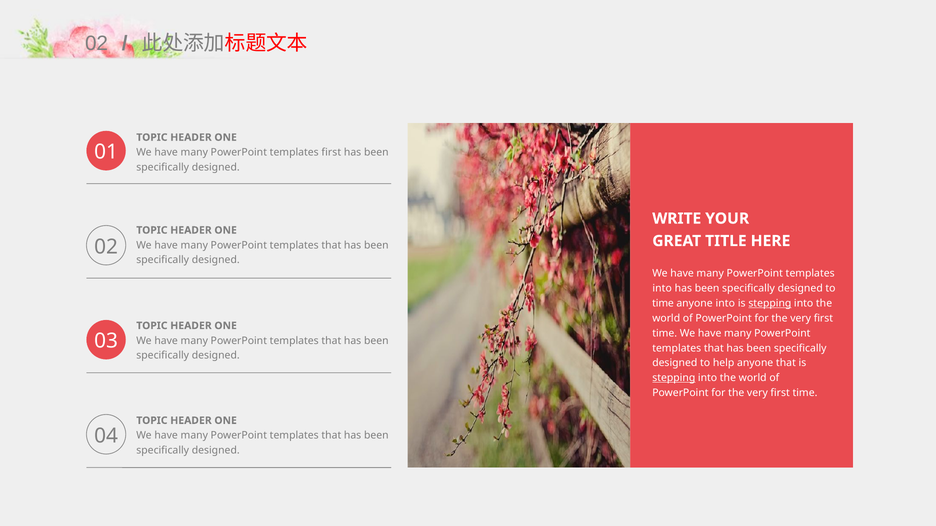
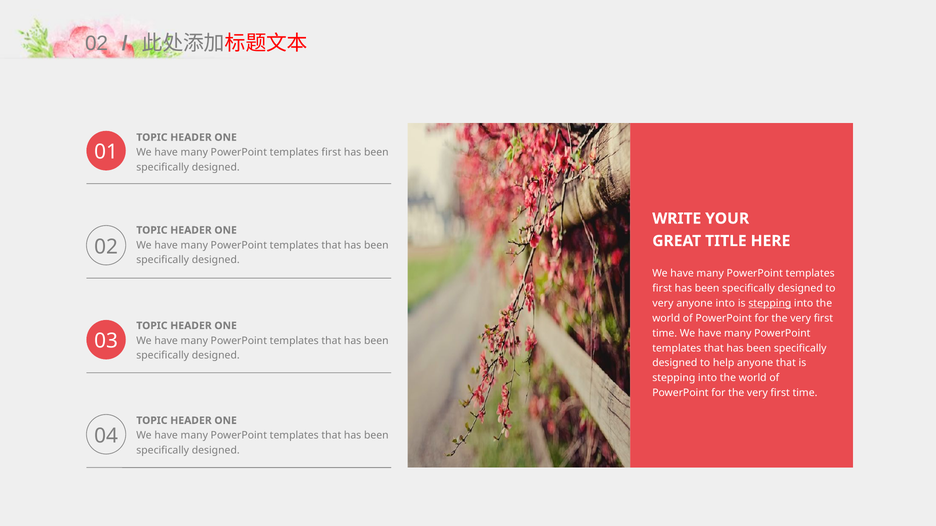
into at (662, 289): into -> first
time at (663, 304): time -> very
stepping at (674, 378) underline: present -> none
